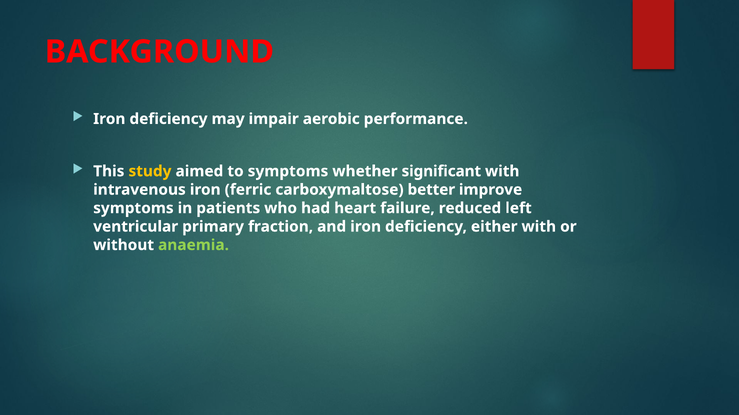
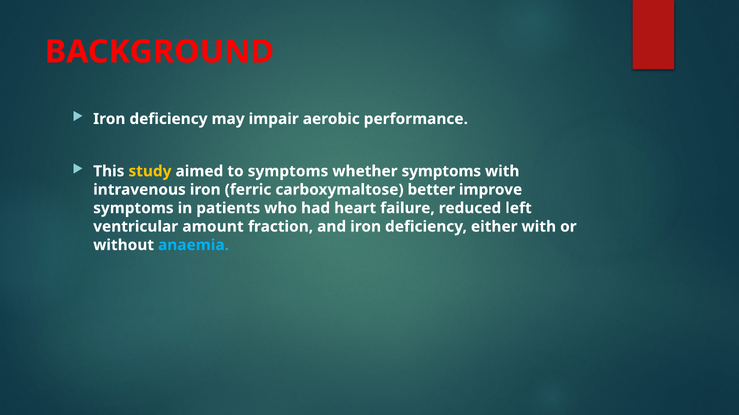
whether significant: significant -> symptoms
primary: primary -> amount
anaemia colour: light green -> light blue
